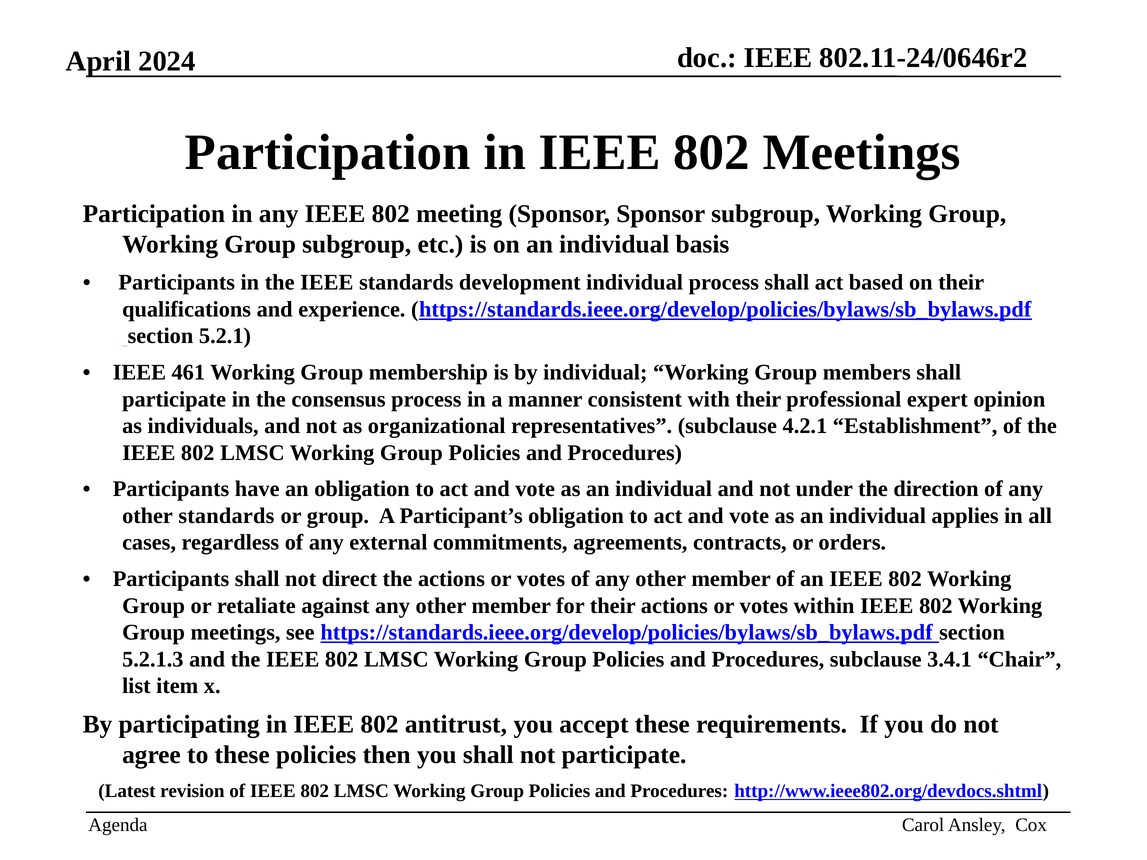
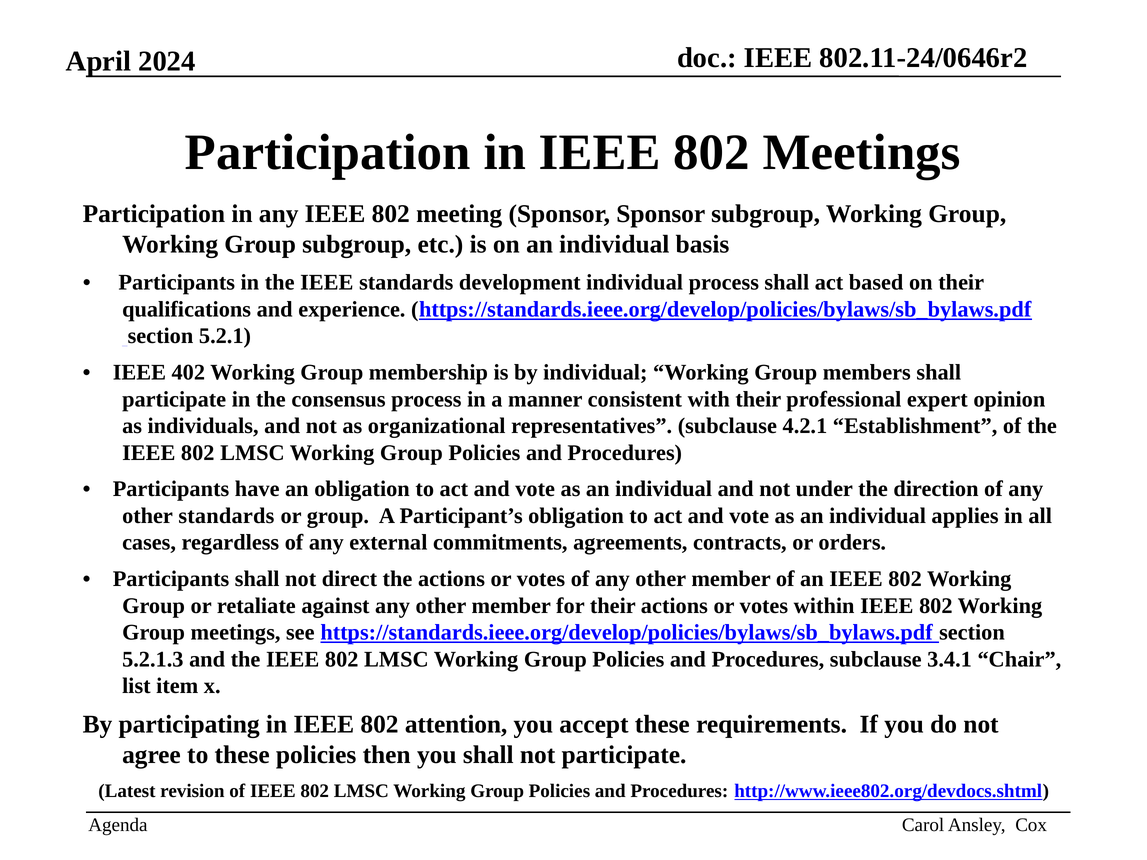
461: 461 -> 402
antitrust: antitrust -> attention
